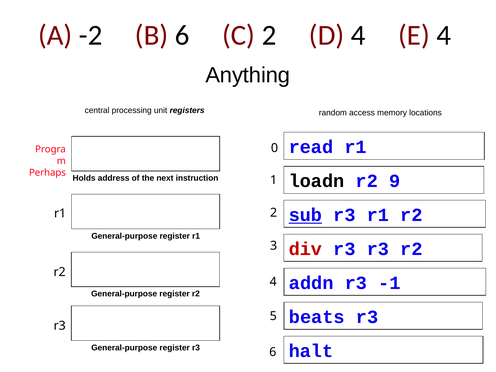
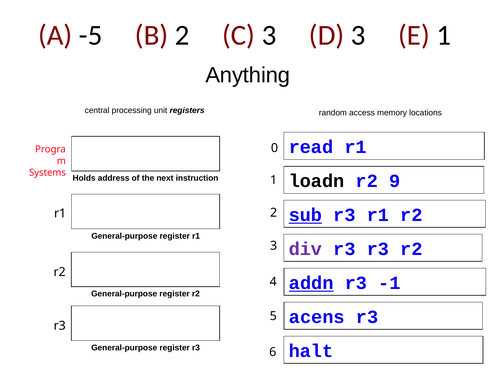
-2: -2 -> -5
B 6: 6 -> 2
C 2: 2 -> 3
D 4: 4 -> 3
E 4: 4 -> 1
Perhaps: Perhaps -> Systems
div colour: red -> purple
addn underline: none -> present
beats: beats -> acens
